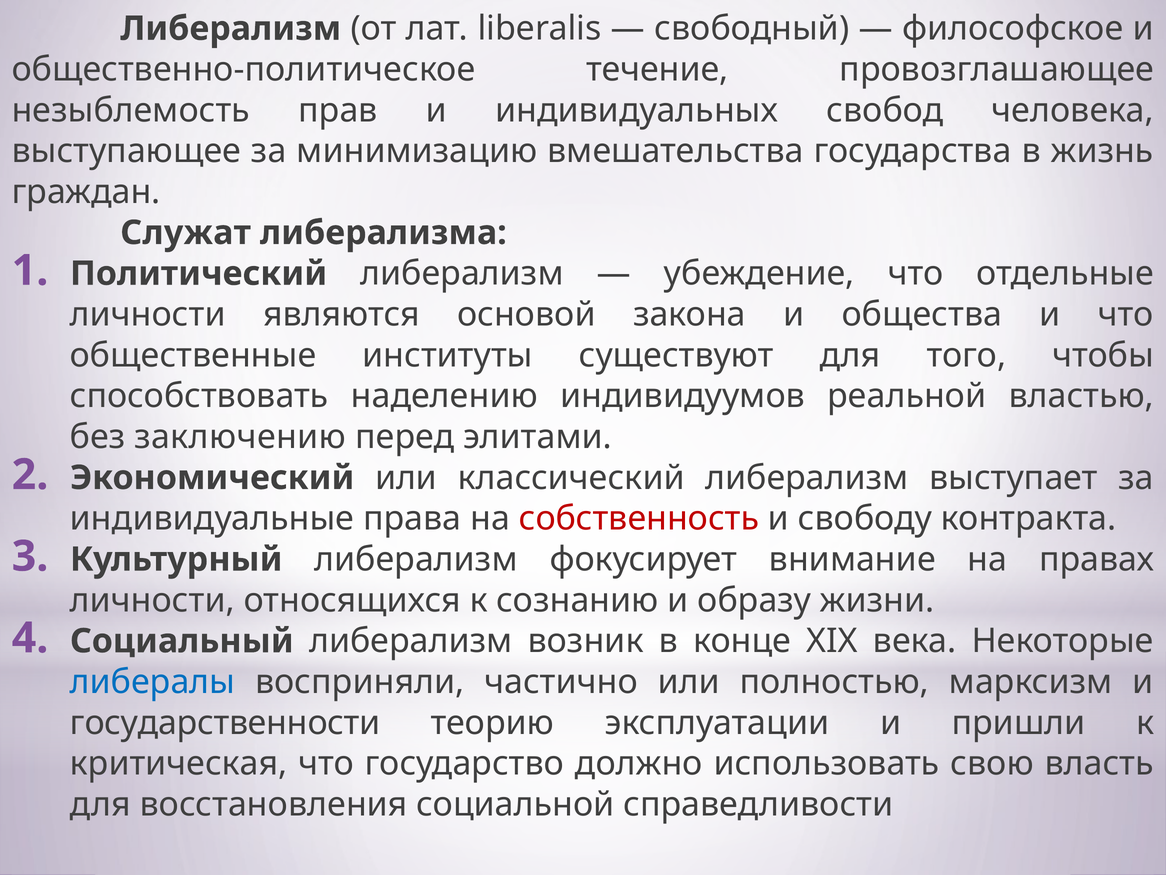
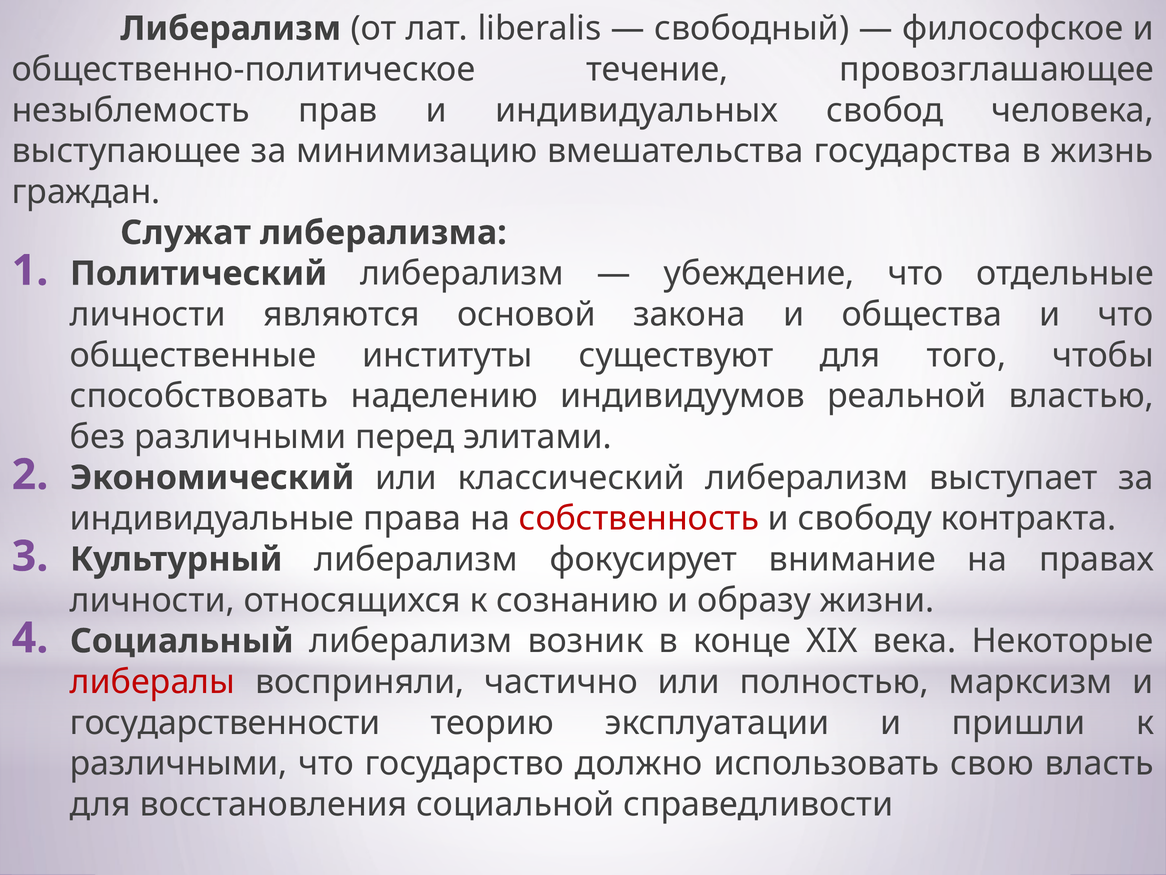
без заключению: заключению -> различными
либералы colour: blue -> red
критическая at (179, 763): критическая -> различными
